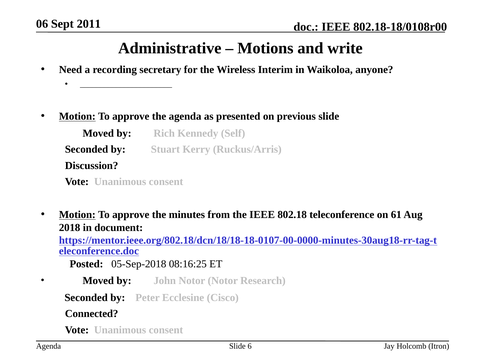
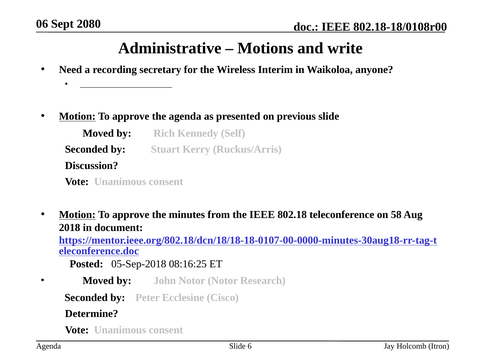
2011: 2011 -> 2080
61: 61 -> 58
Connected: Connected -> Determine
